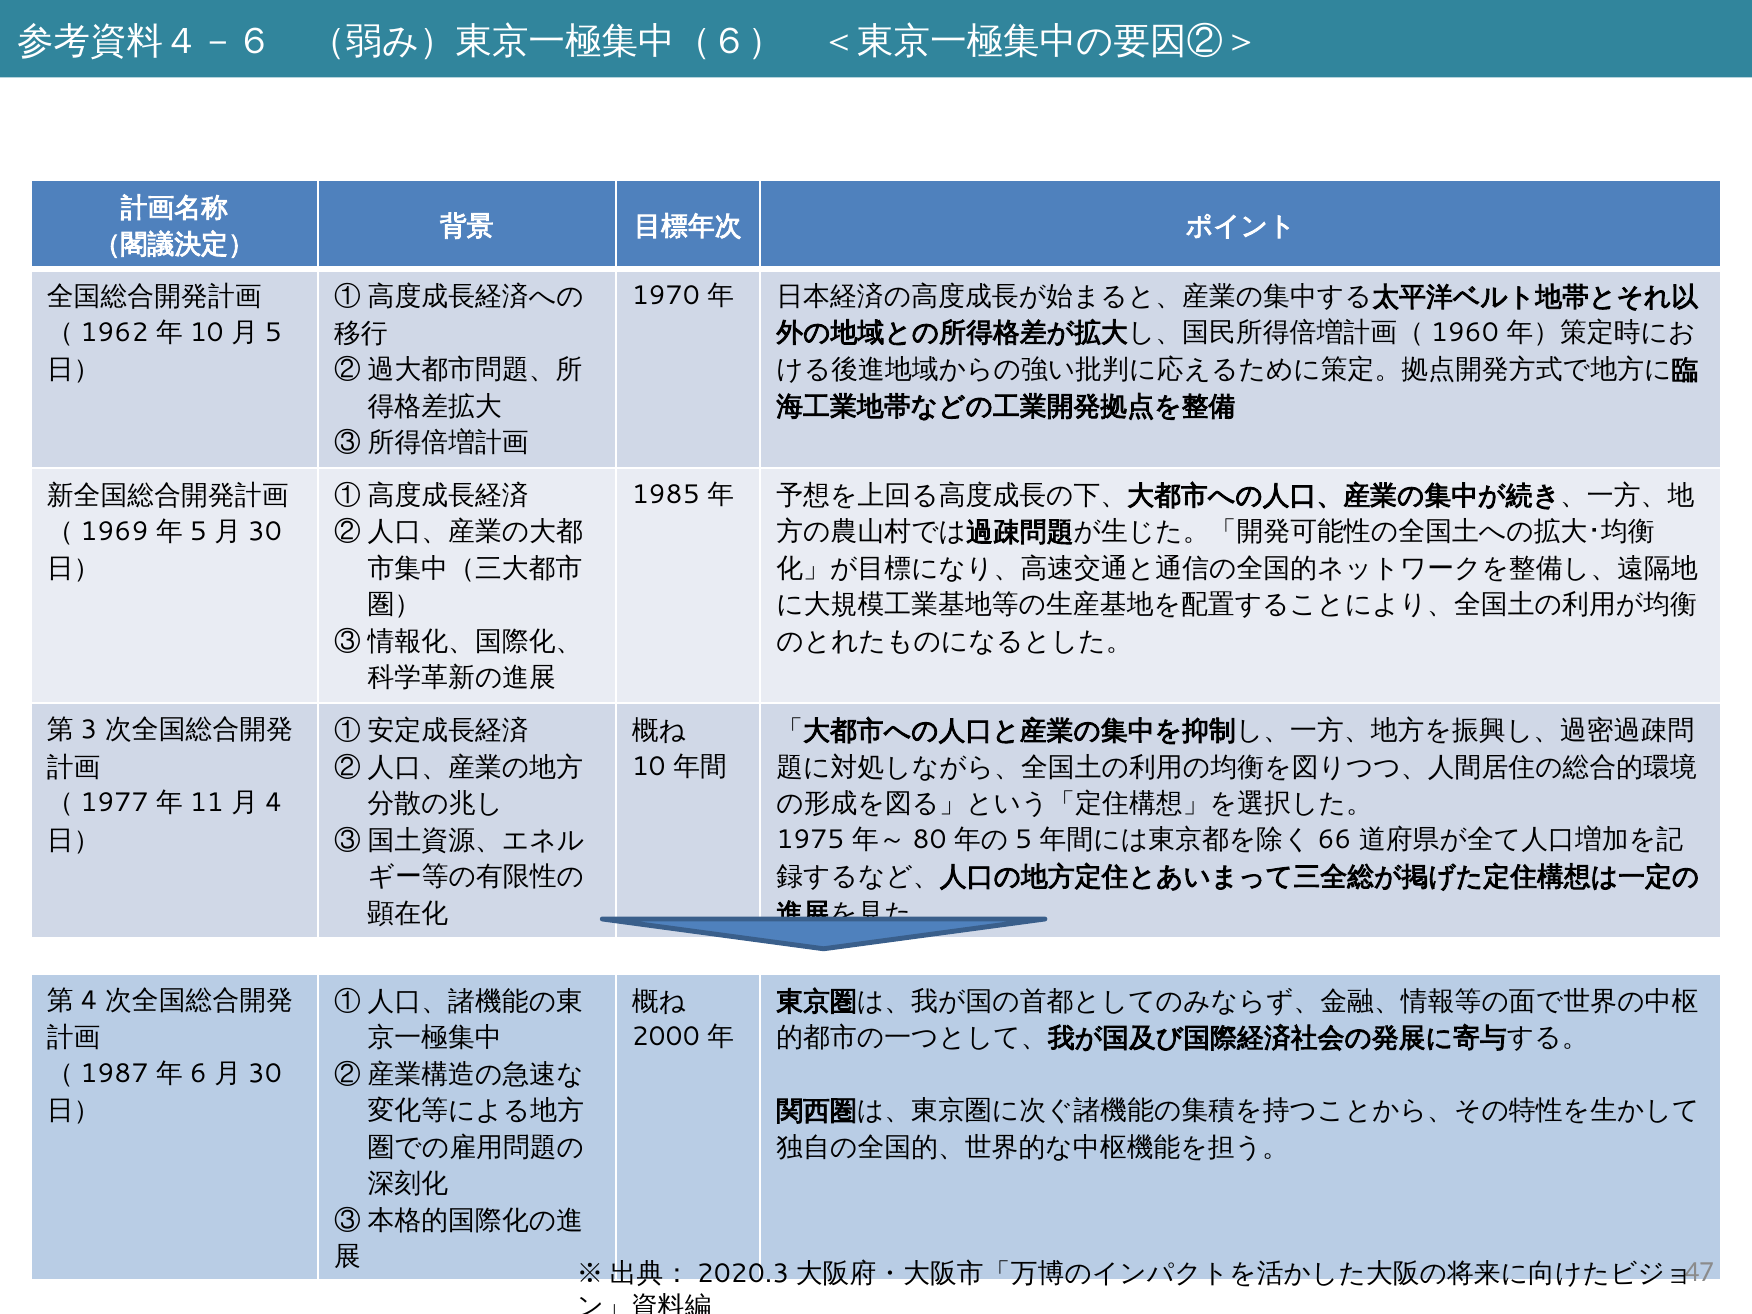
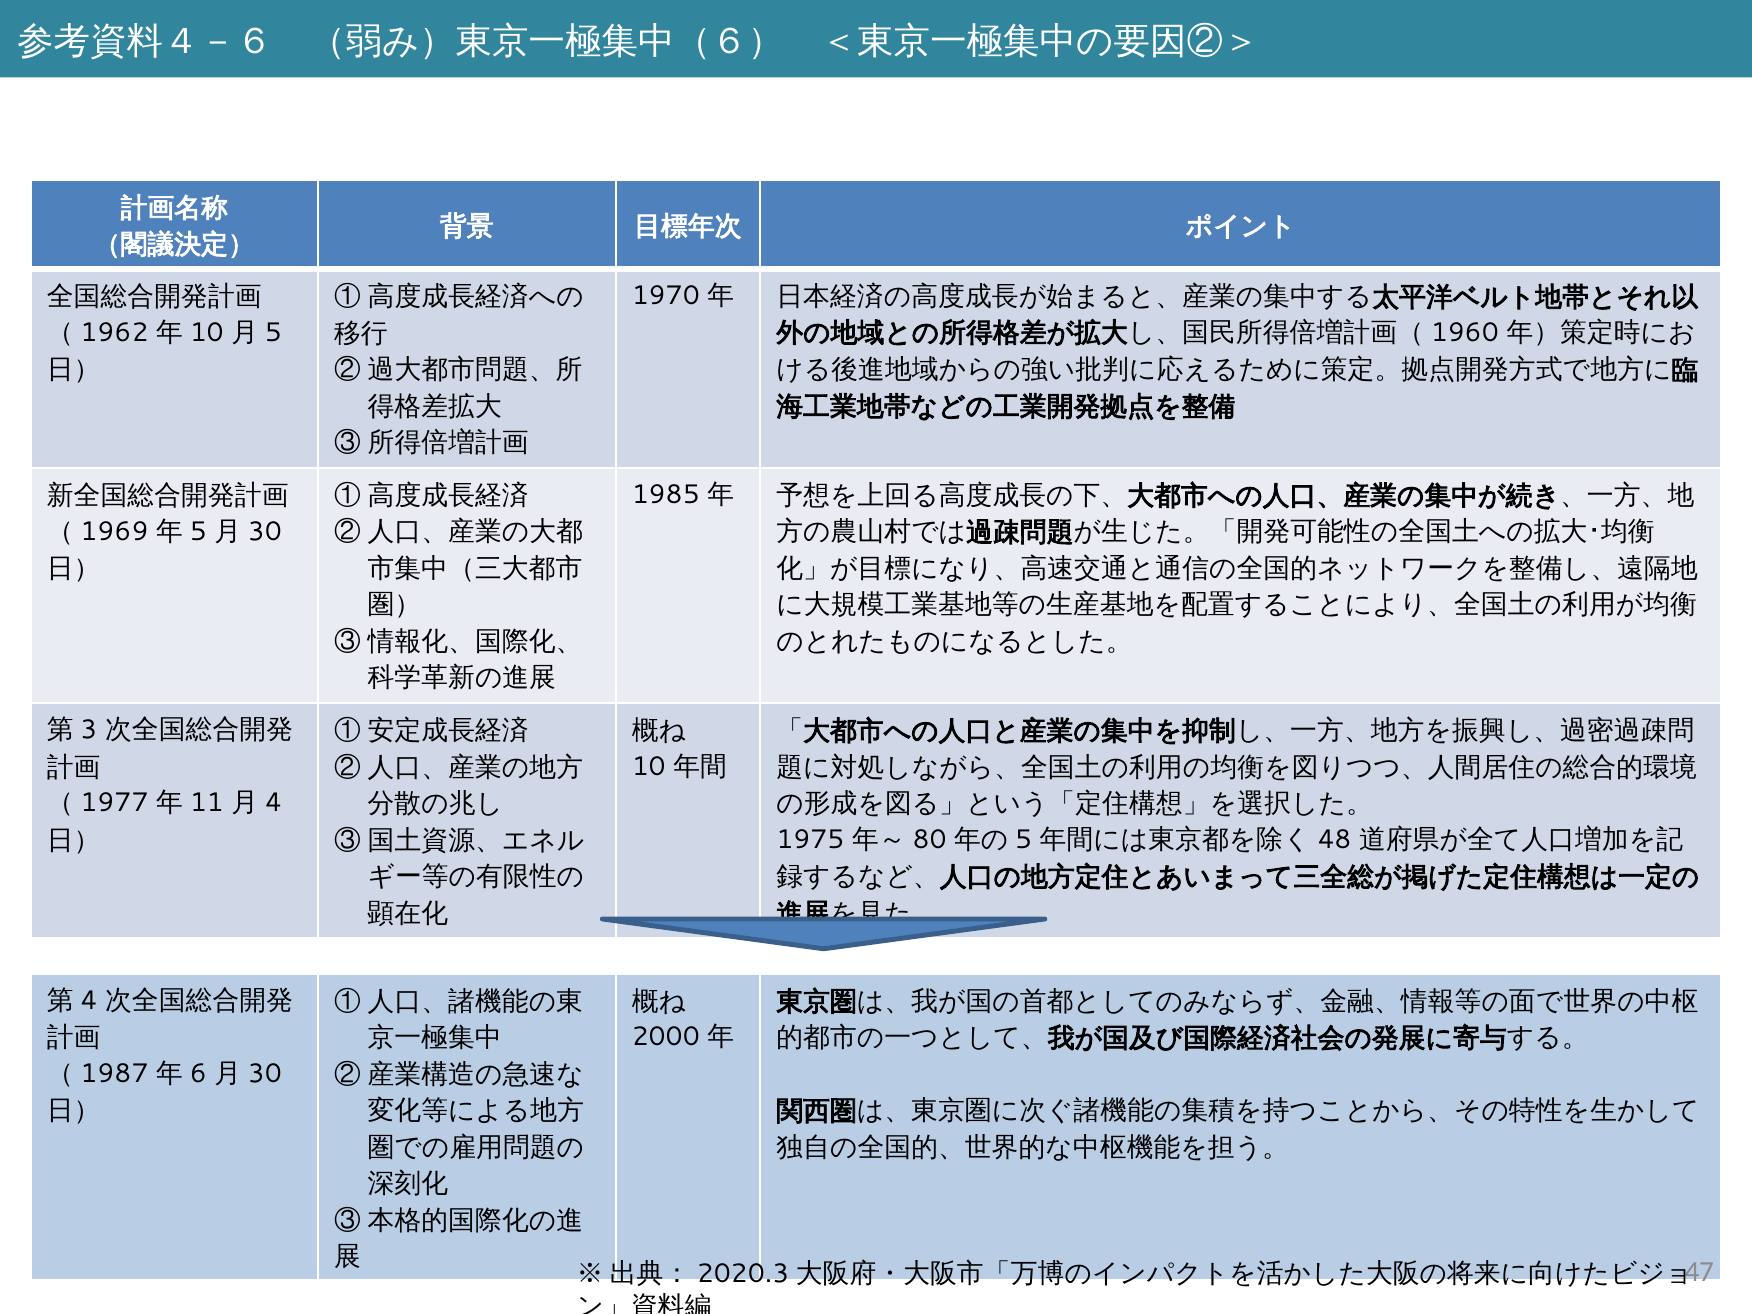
66: 66 -> 48
